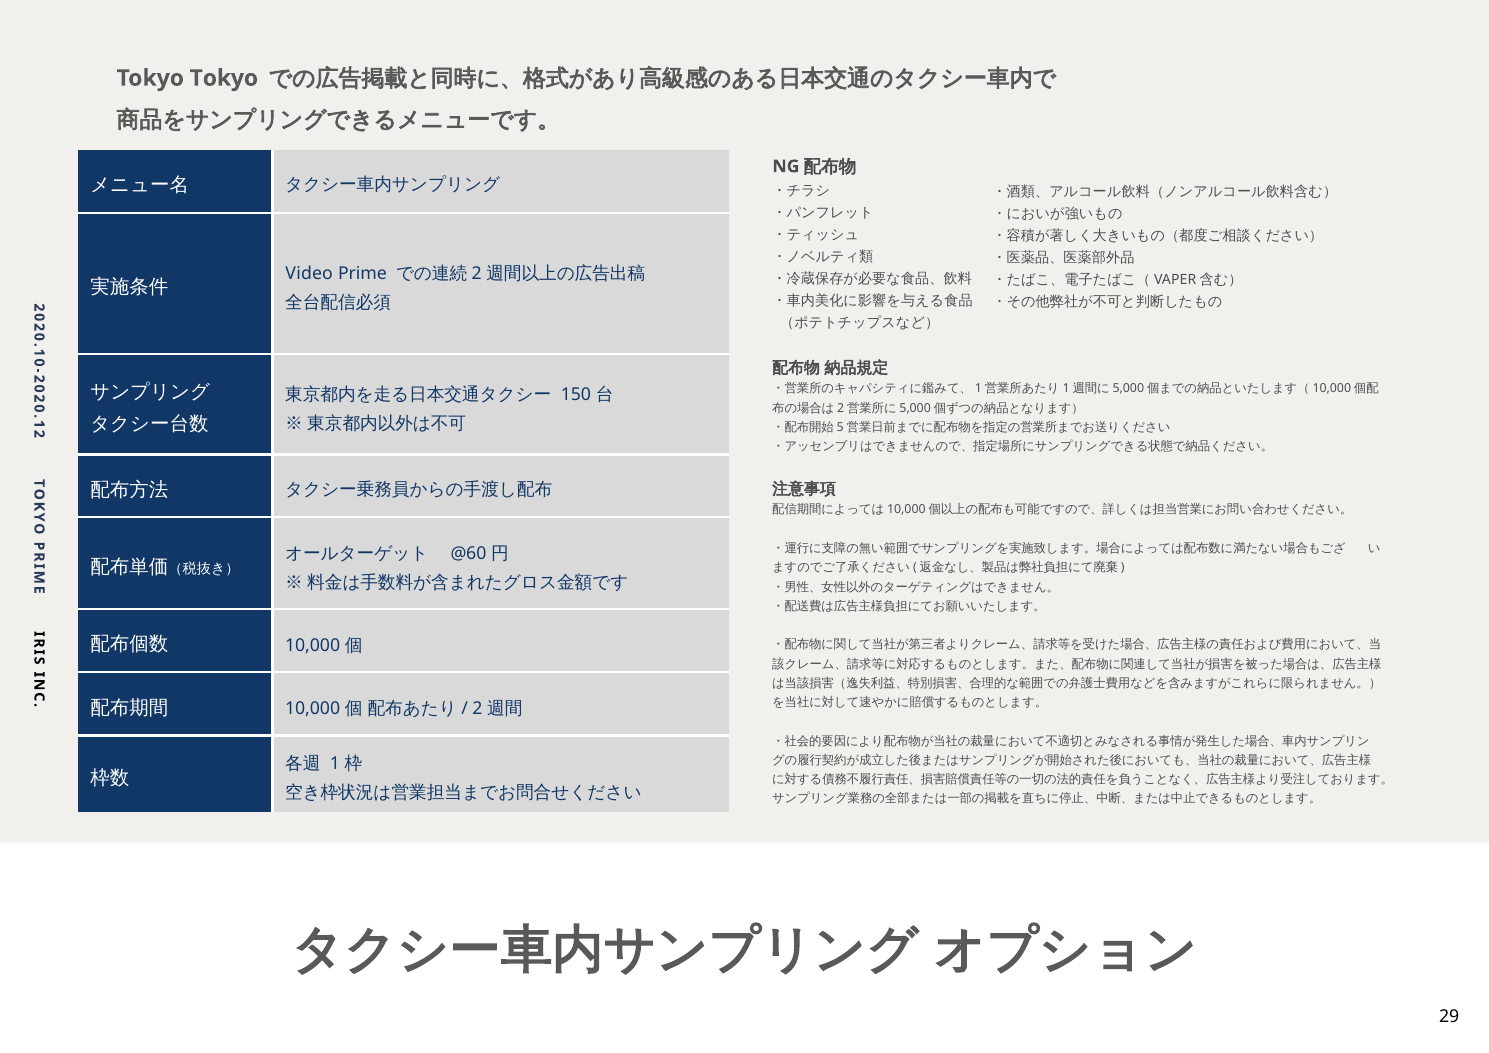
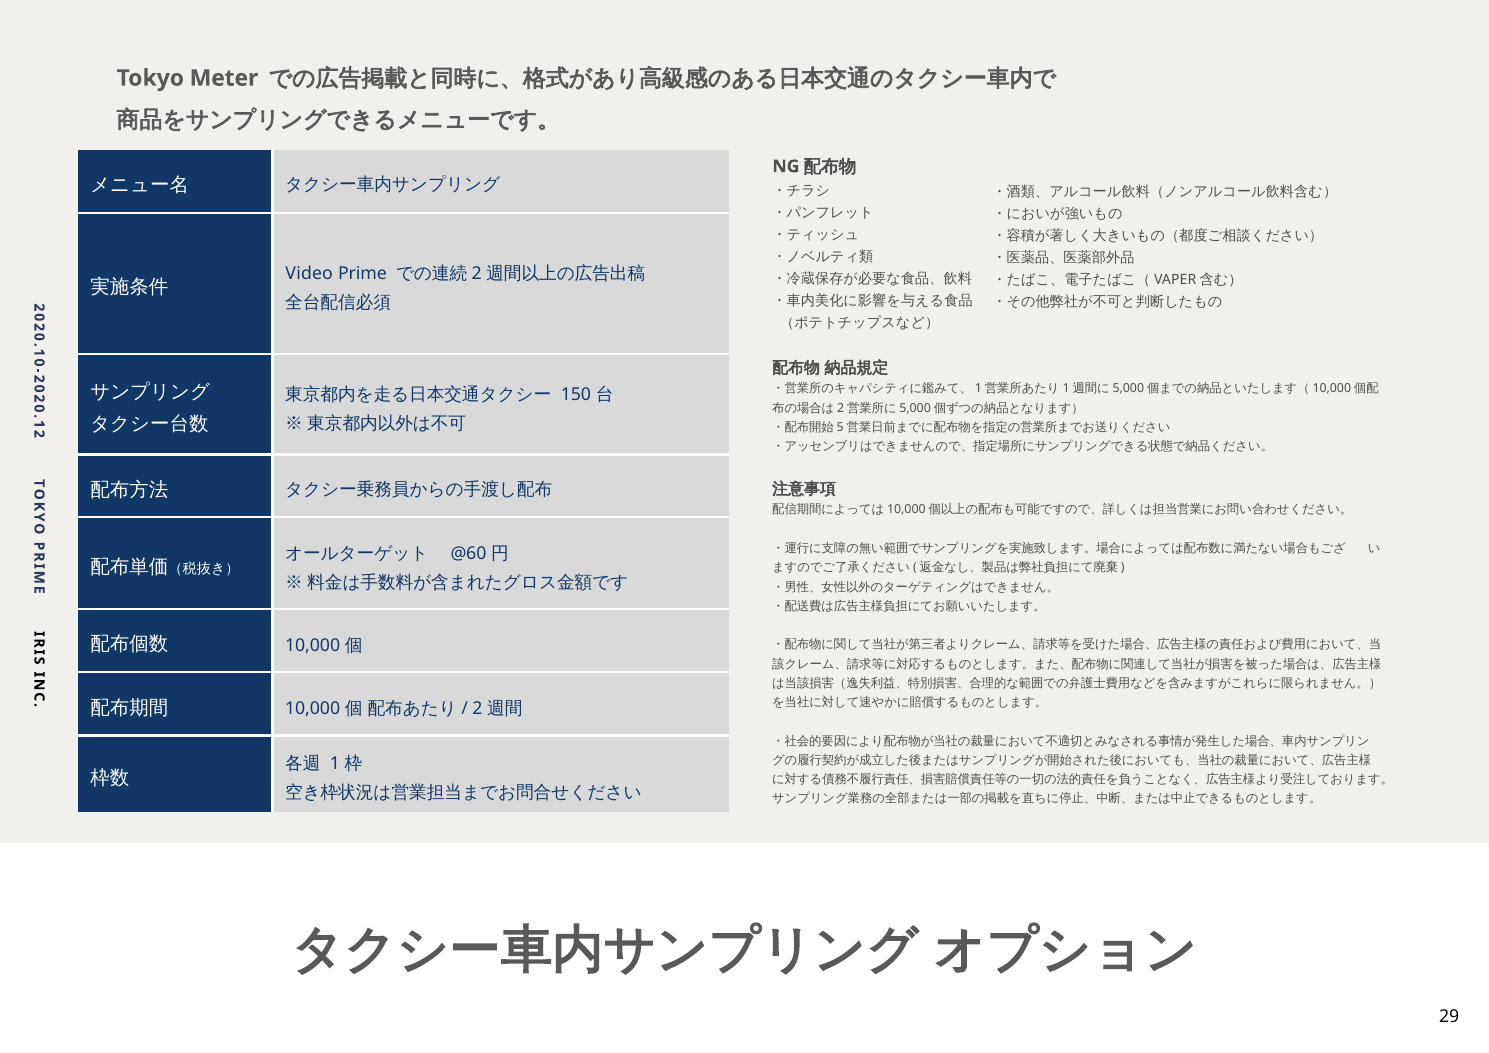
Tokyo Tokyo: Tokyo -> Meter
